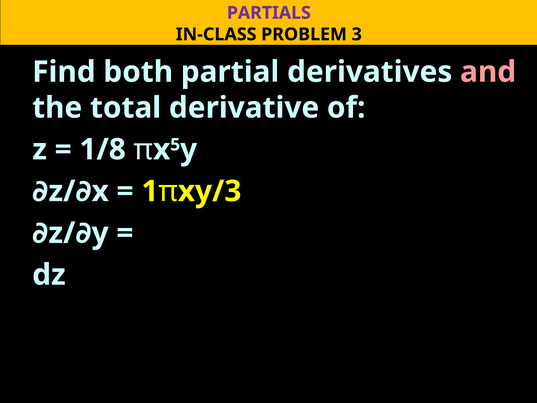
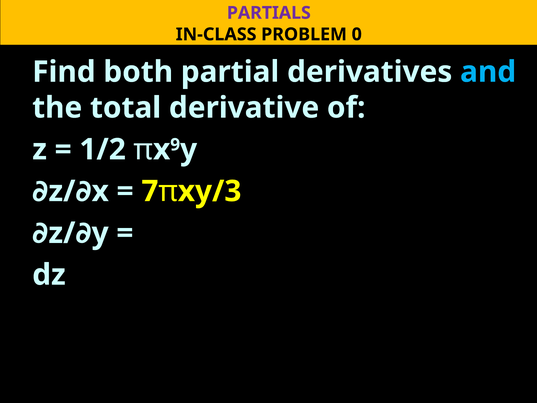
3: 3 -> 0
and colour: pink -> light blue
1/8: 1/8 -> 1/2
5: 5 -> 9
1: 1 -> 7
